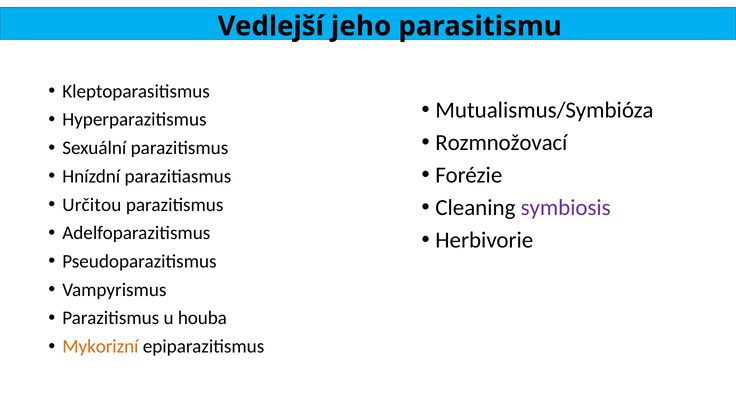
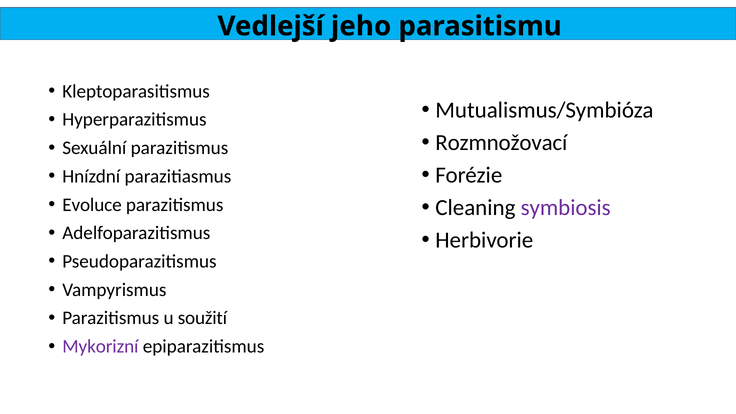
Určitou: Určitou -> Evoluce
houba: houba -> soužití
Mykorizní colour: orange -> purple
